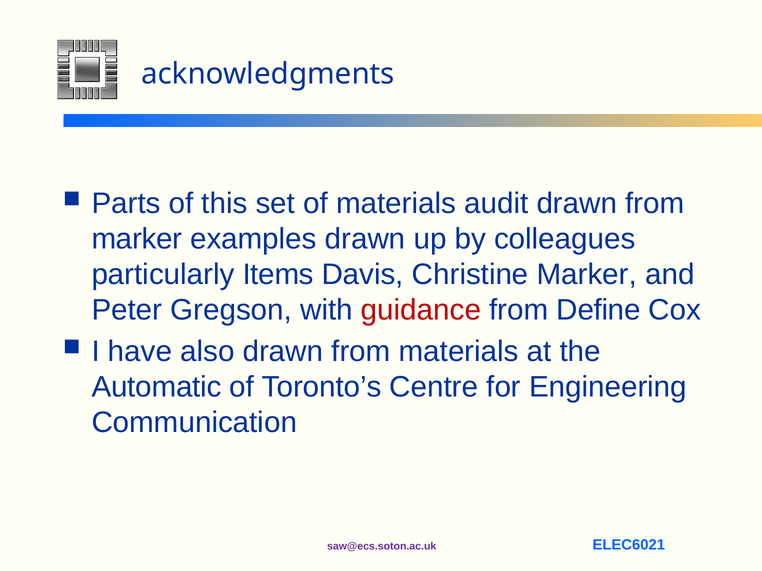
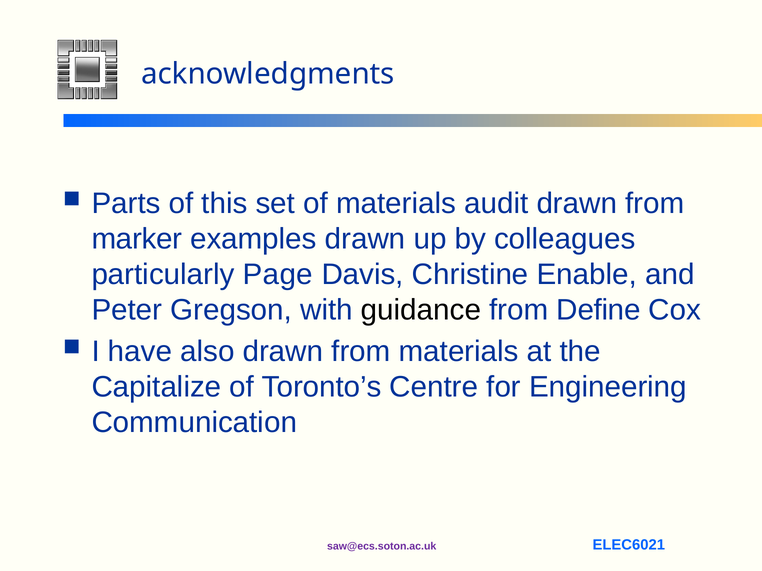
Items: Items -> Page
Christine Marker: Marker -> Enable
guidance colour: red -> black
Automatic: Automatic -> Capitalize
